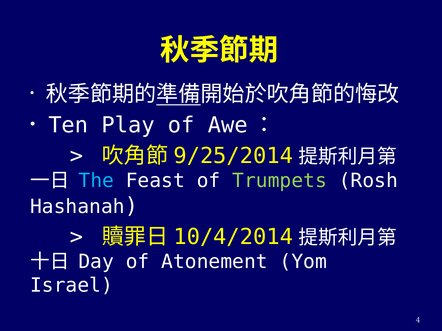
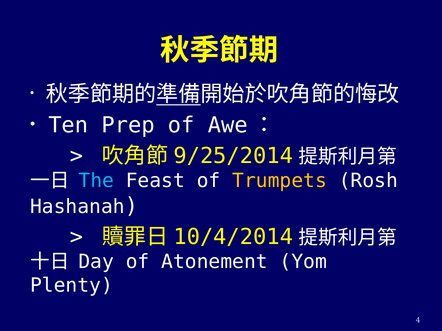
Play: Play -> Prep
Trumpets colour: light green -> yellow
Israel: Israel -> Plenty
